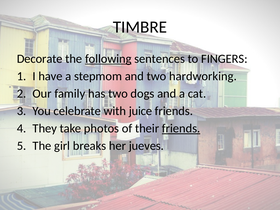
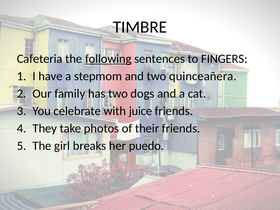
Decorate: Decorate -> Cafeteria
hardworking: hardworking -> quinceañera
friends at (181, 128) underline: present -> none
jueves: jueves -> puedo
